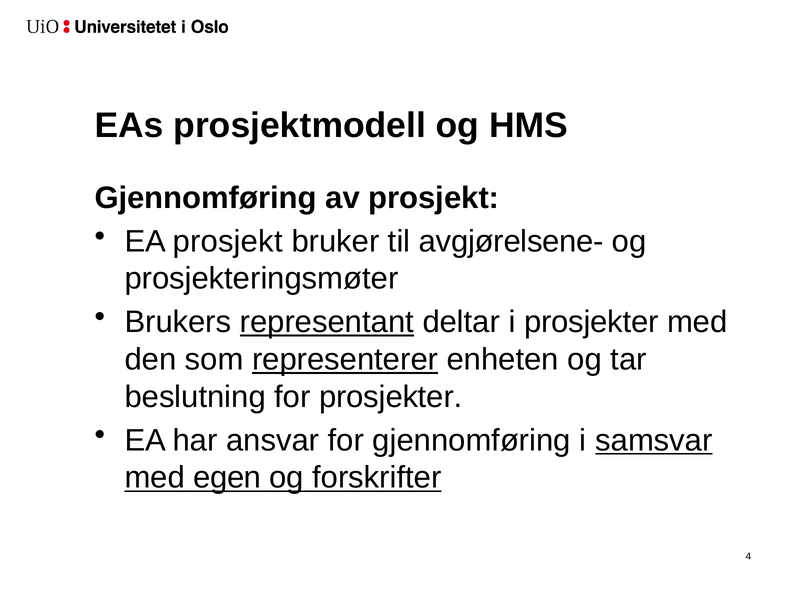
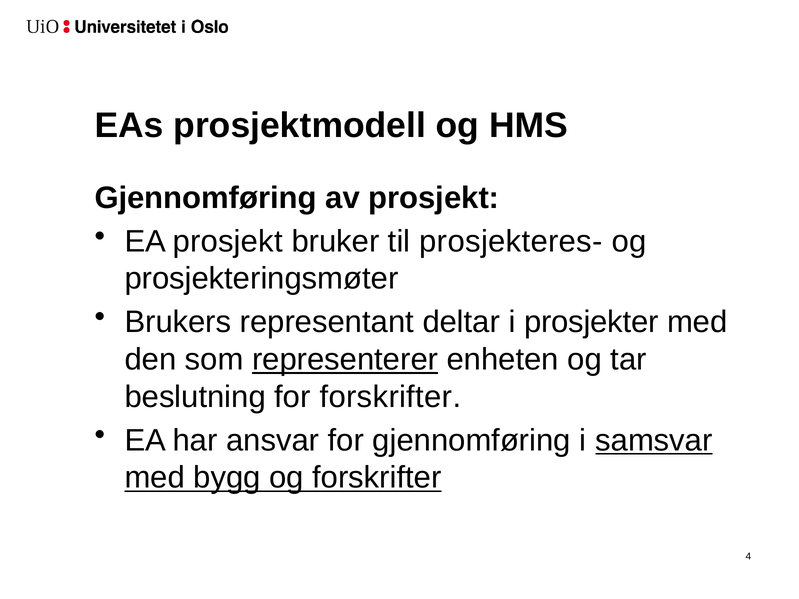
avgjørelsene-: avgjørelsene- -> prosjekteres-
representant underline: present -> none
for prosjekter: prosjekter -> forskrifter
egen: egen -> bygg
